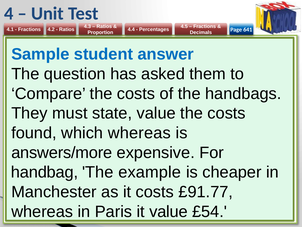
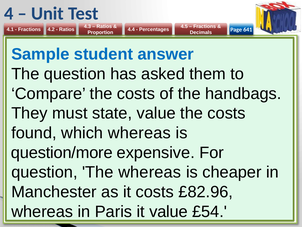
answers/more: answers/more -> question/more
handbag at (45, 172): handbag -> question
The example: example -> whereas
£91.77: £91.77 -> £82.96
